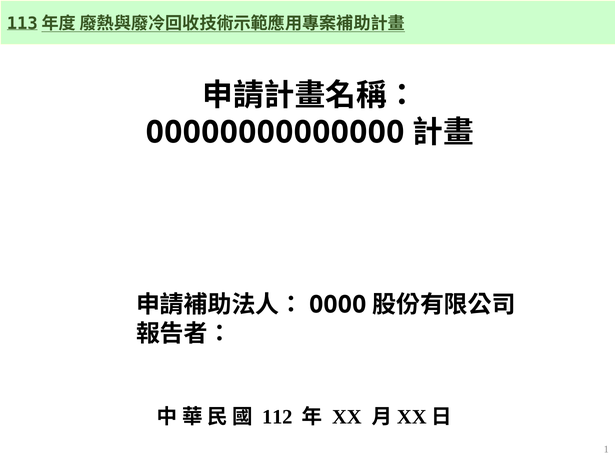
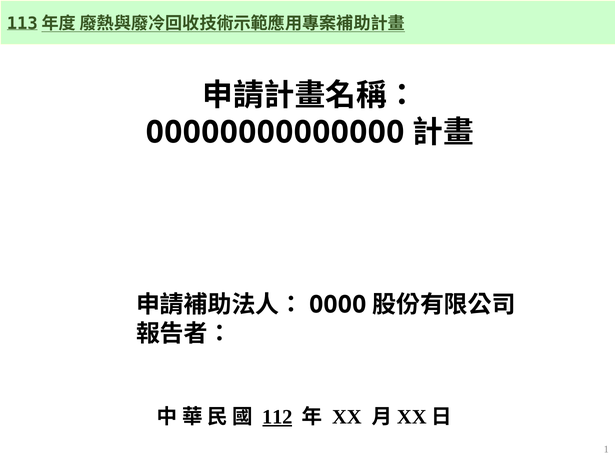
112 underline: none -> present
